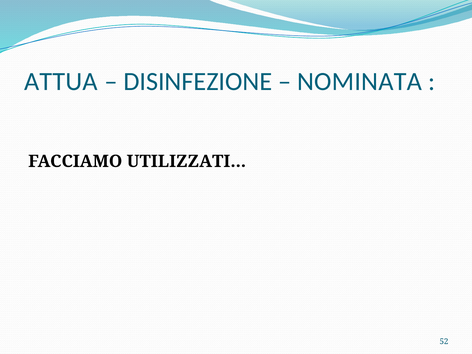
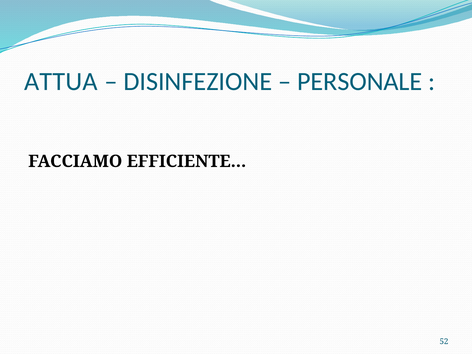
NOMINATA: NOMINATA -> PERSONALE
UTILIZZATI…: UTILIZZATI… -> EFFICIENTE…
